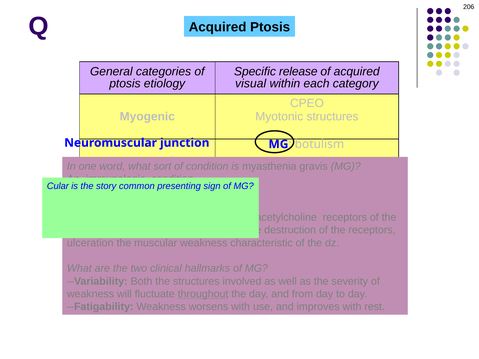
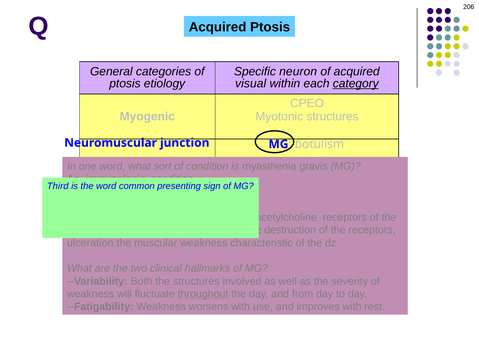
release: release -> neuron
category underline: none -> present
Cular: Cular -> Third
the story: story -> word
